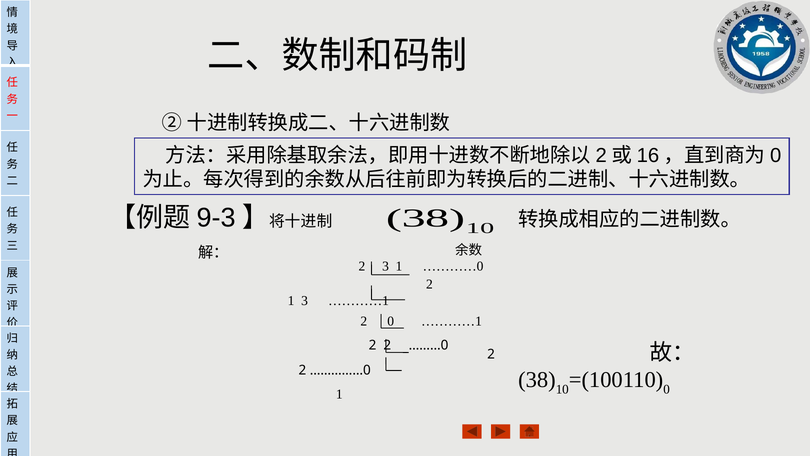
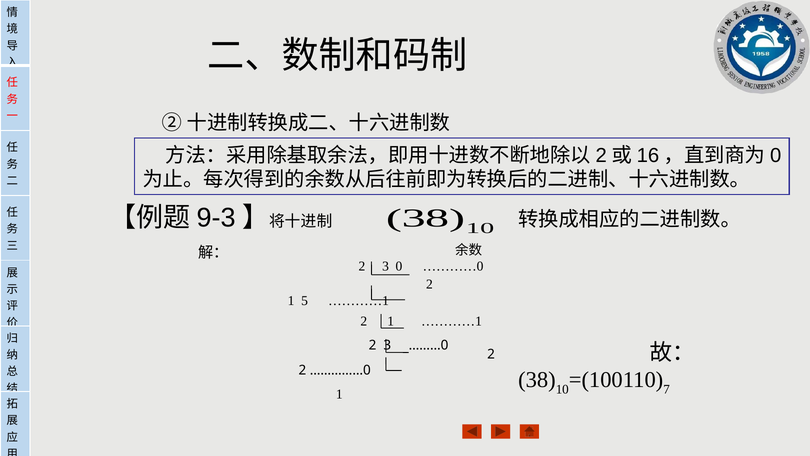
3 1: 1 -> 0
1 3: 3 -> 5
0 at (391, 321): 0 -> 1
2 at (387, 345): 2 -> 3
0 at (667, 389): 0 -> 7
